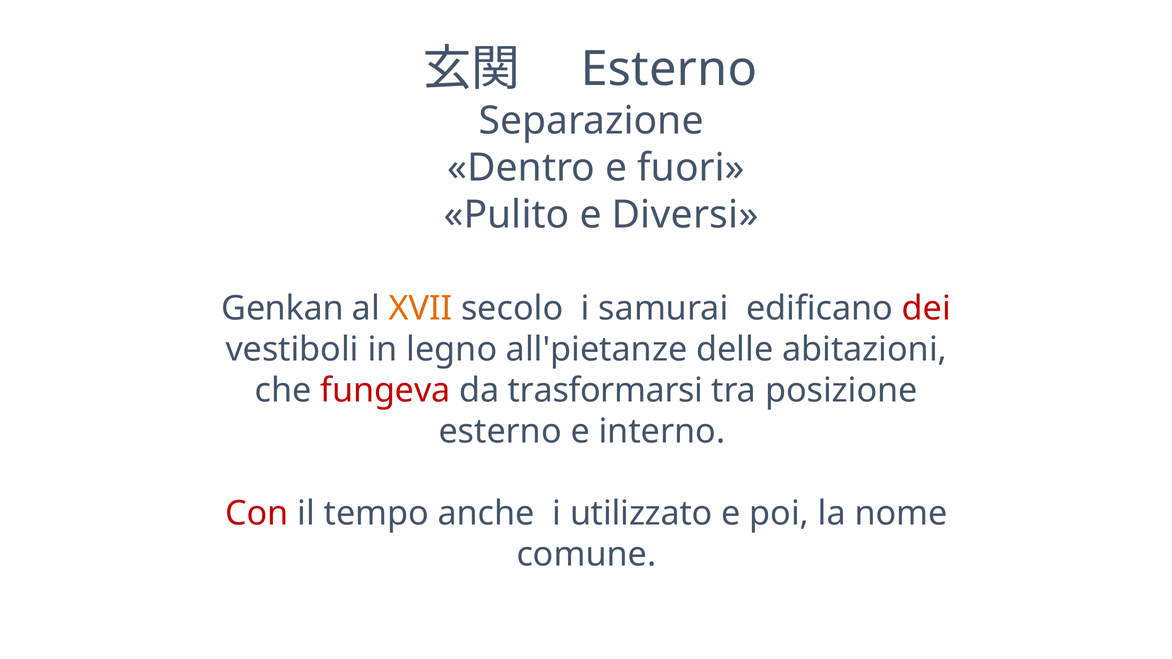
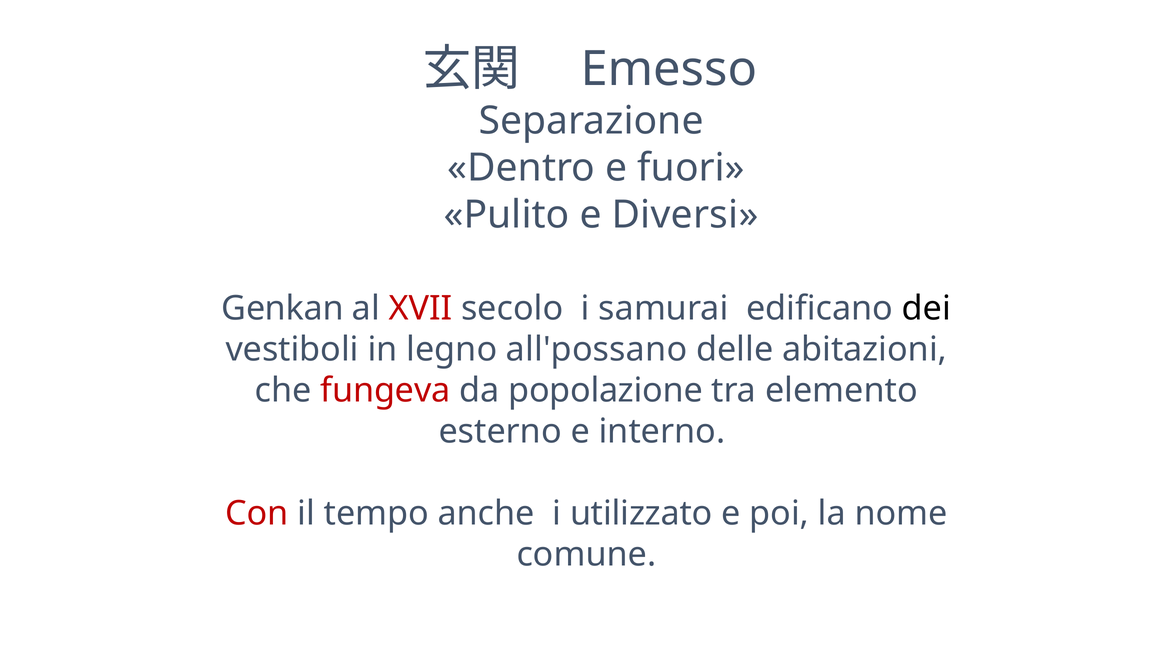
Esterno at (669, 69): Esterno -> Emesso
XVII colour: orange -> red
dei colour: red -> black
all'pietanze: all'pietanze -> all'possano
trasformarsi: trasformarsi -> popolazione
posizione: posizione -> elemento
